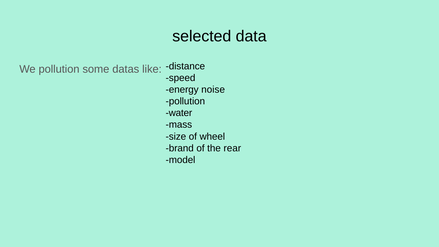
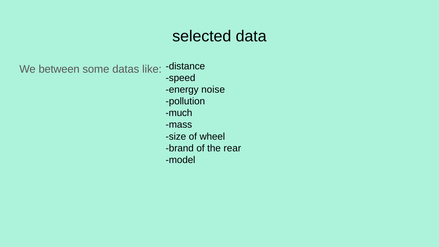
We pollution: pollution -> between
water: water -> much
